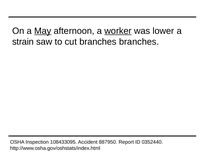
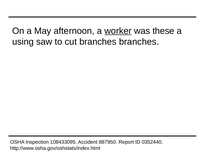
May underline: present -> none
lower: lower -> these
strain: strain -> using
